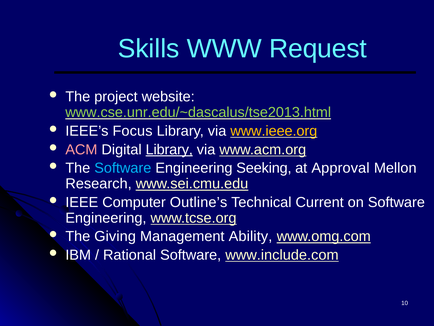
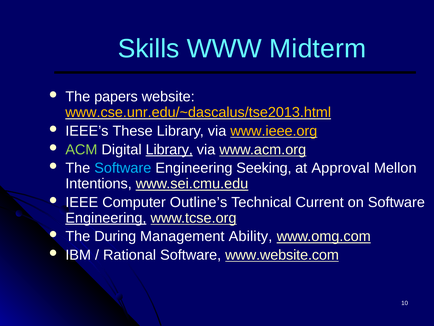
Request: Request -> Midterm
project: project -> papers
www.cse.unr.edu/~dascalus/tse2013.html colour: light green -> yellow
Focus: Focus -> These
ACM colour: pink -> light green
Research: Research -> Intentions
Engineering at (106, 218) underline: none -> present
Giving: Giving -> During
www.include.com: www.include.com -> www.website.com
